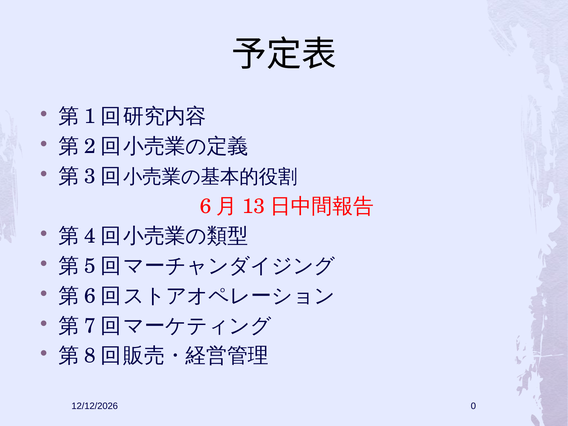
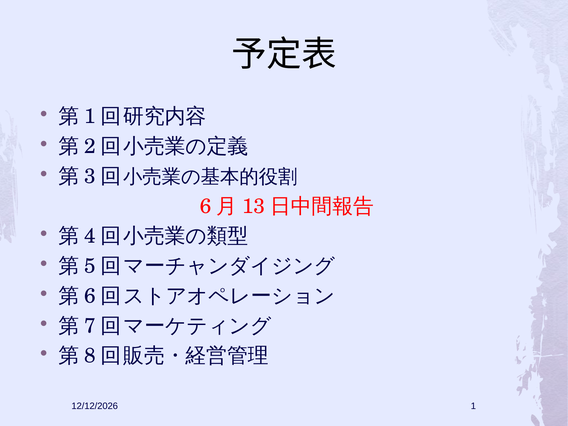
0: 0 -> 1
